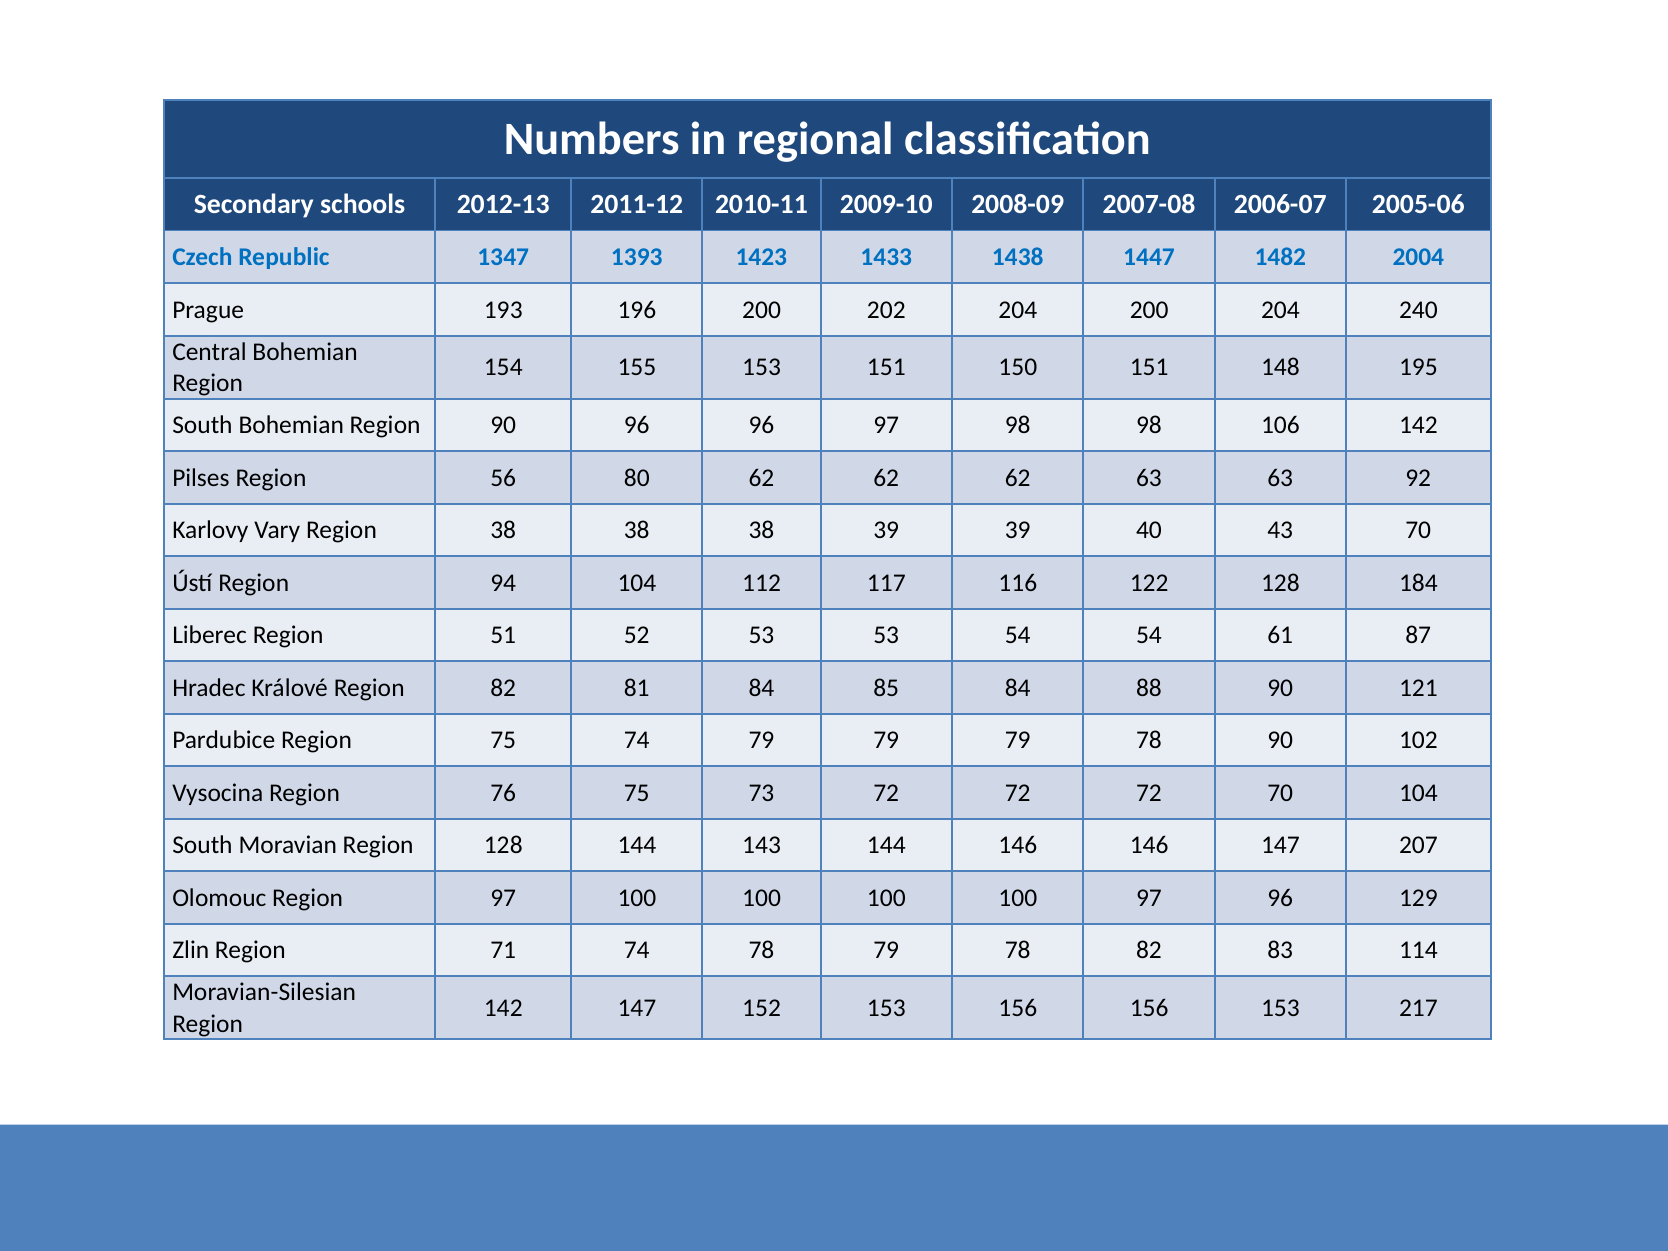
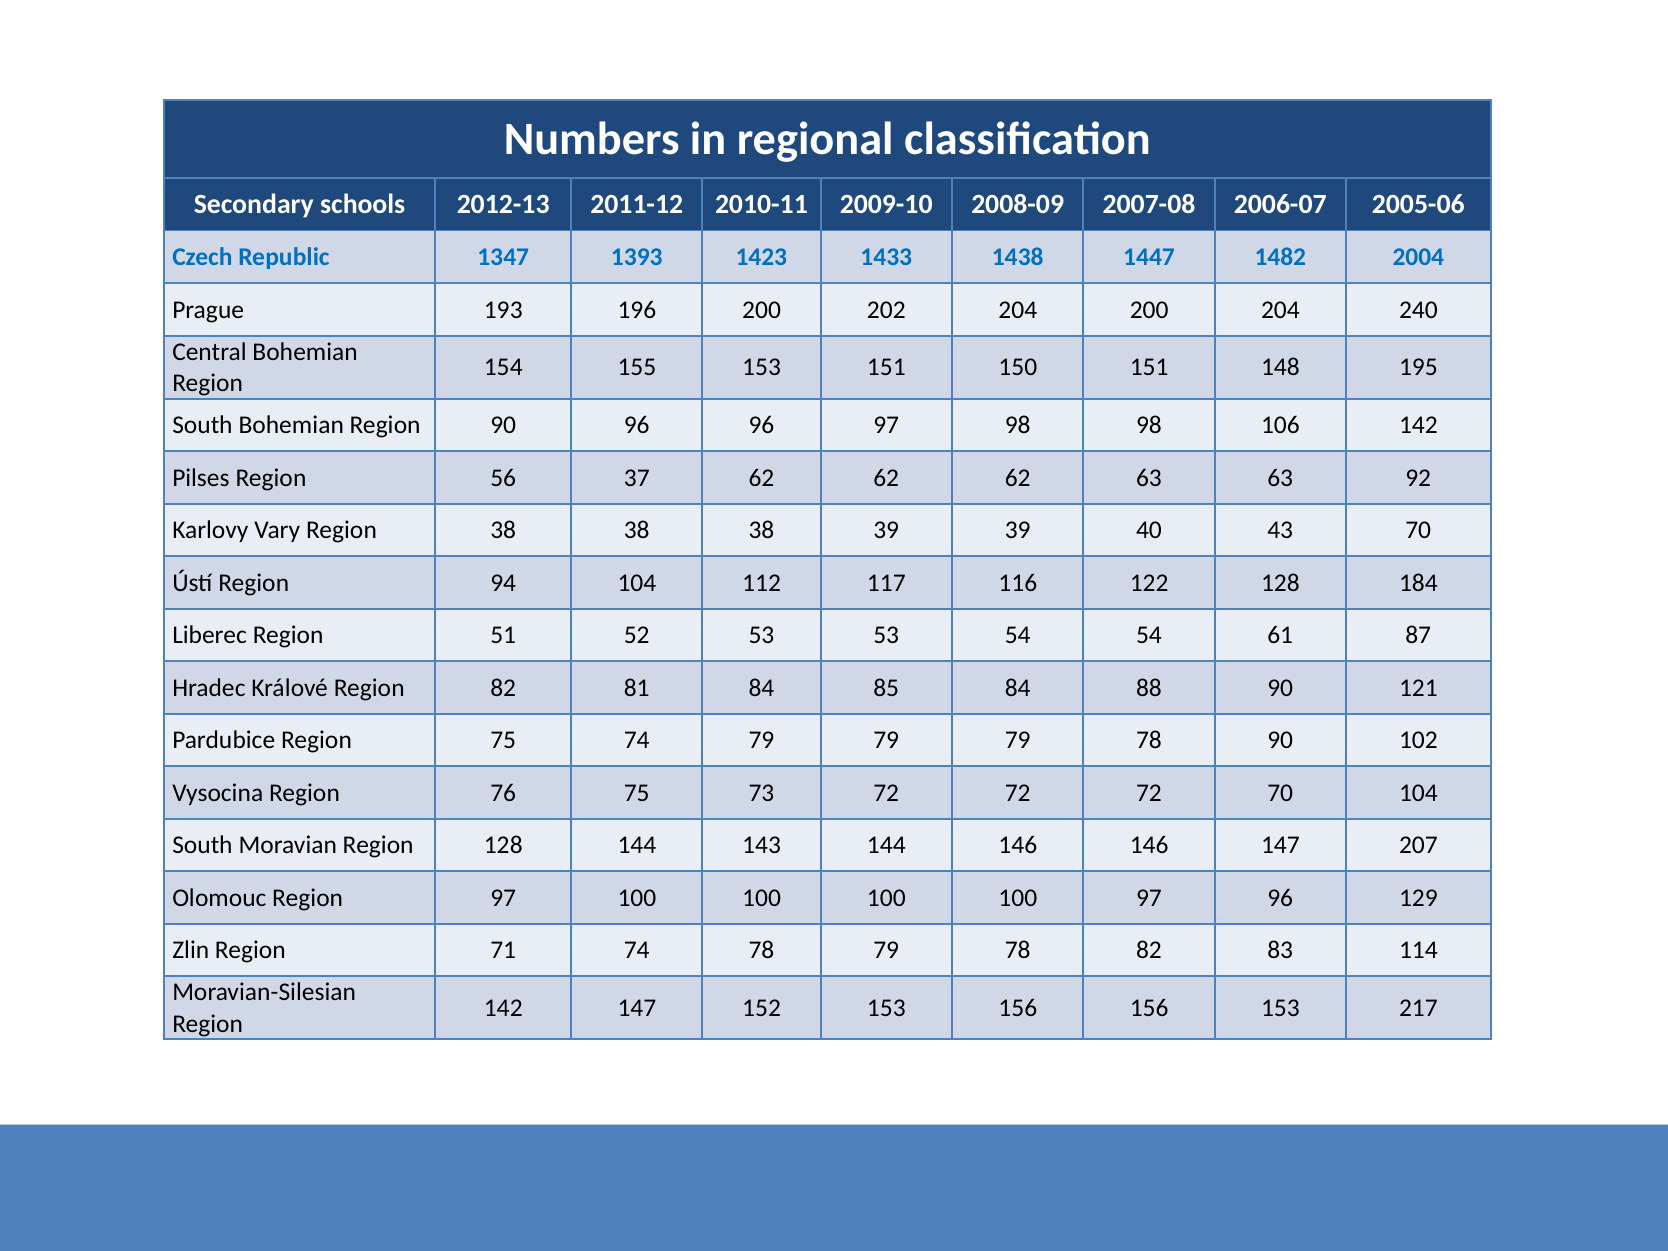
80: 80 -> 37
